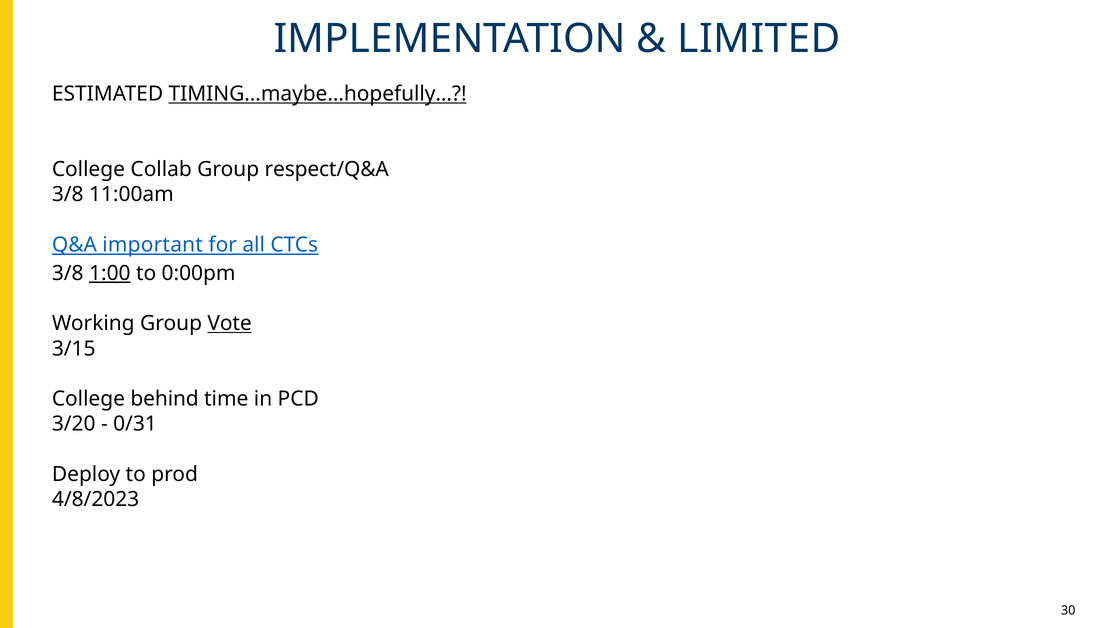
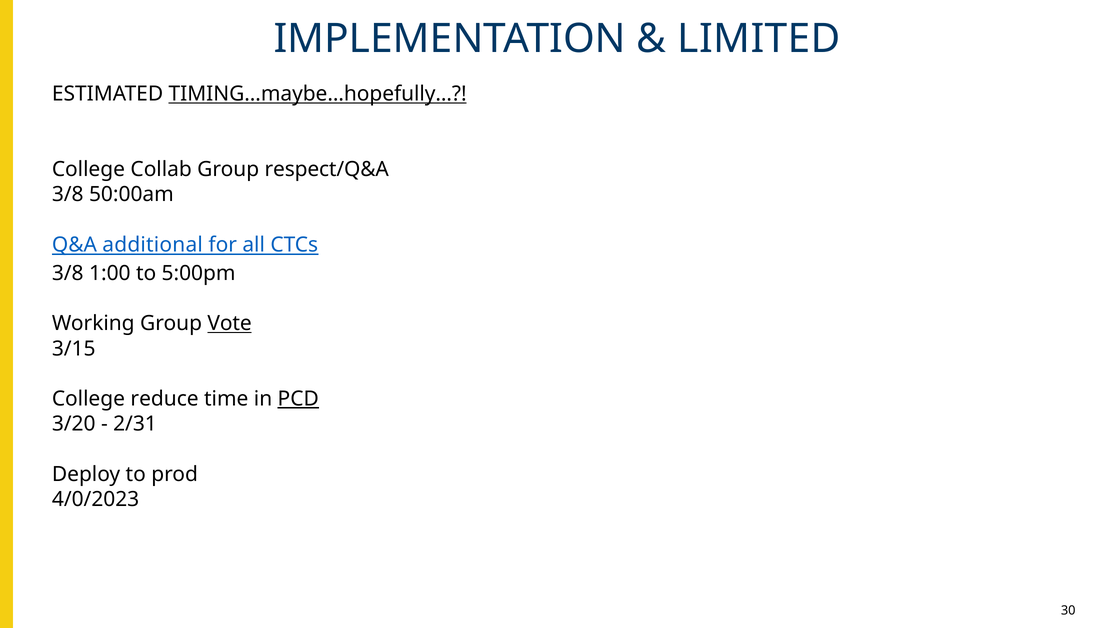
11:00am: 11:00am -> 50:00am
important: important -> additional
1:00 underline: present -> none
0:00pm: 0:00pm -> 5:00pm
behind: behind -> reduce
PCD underline: none -> present
0/31: 0/31 -> 2/31
4/8/2023: 4/8/2023 -> 4/0/2023
